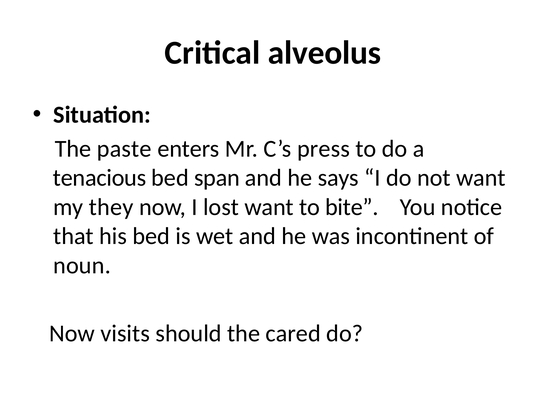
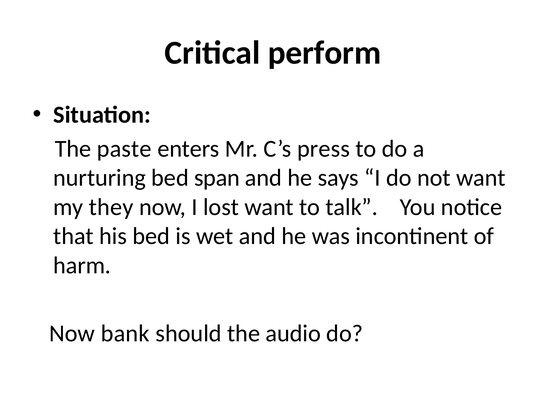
alveolus: alveolus -> perform
tenacious: tenacious -> nurturing
bite: bite -> talk
noun: noun -> harm
visits: visits -> bank
cared: cared -> audio
